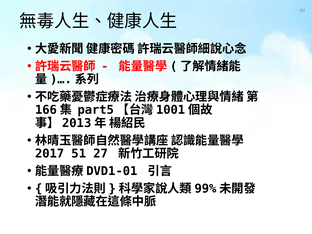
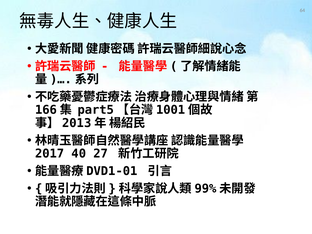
51: 51 -> 40
